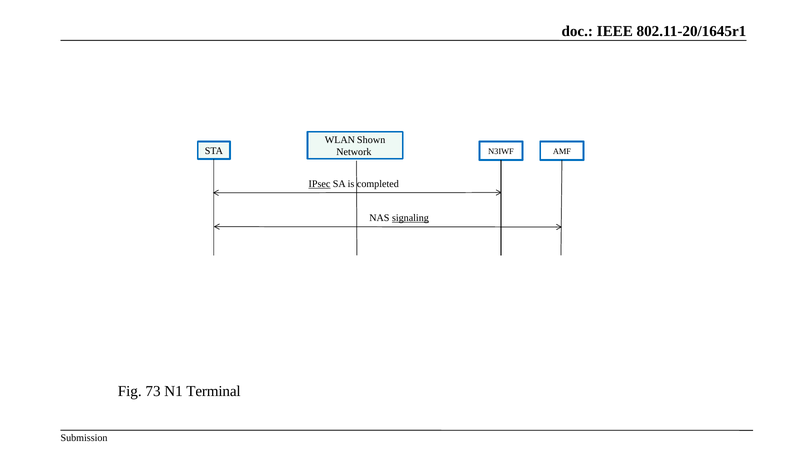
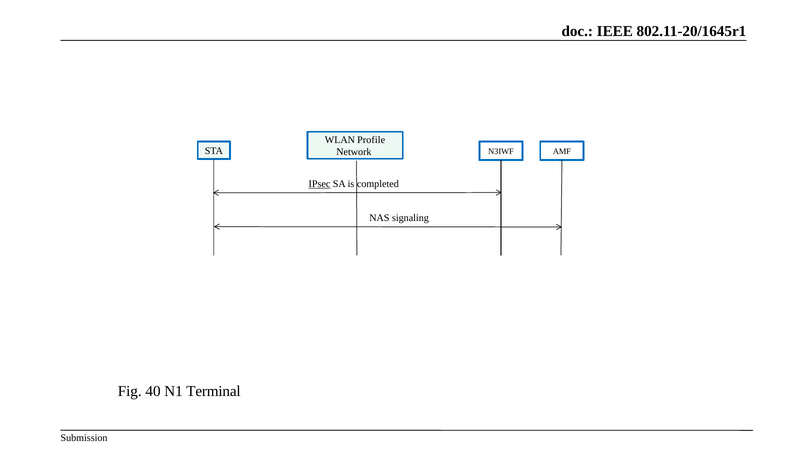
Shown: Shown -> Profile
signaling underline: present -> none
73: 73 -> 40
